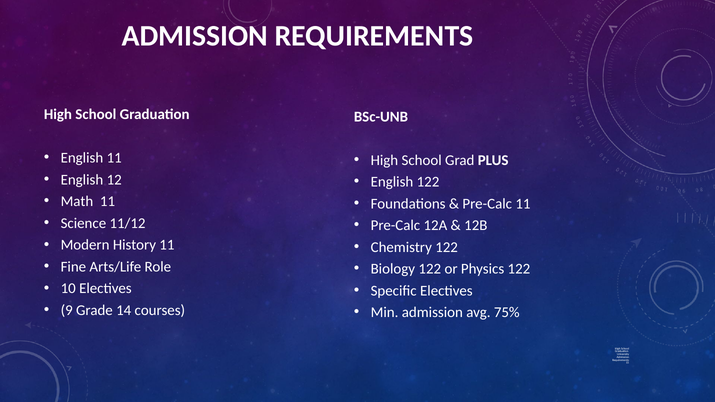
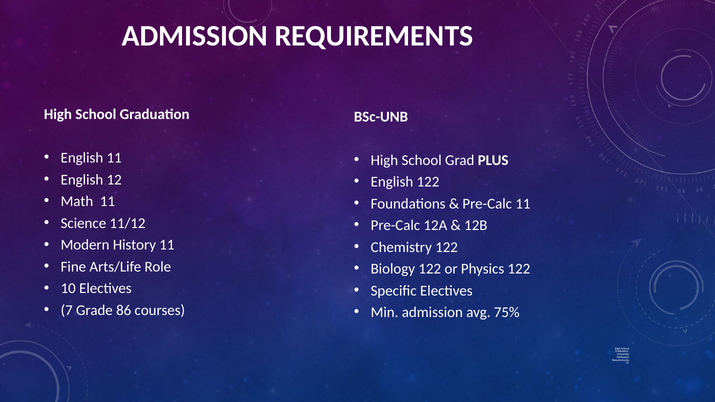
9: 9 -> 7
14: 14 -> 86
